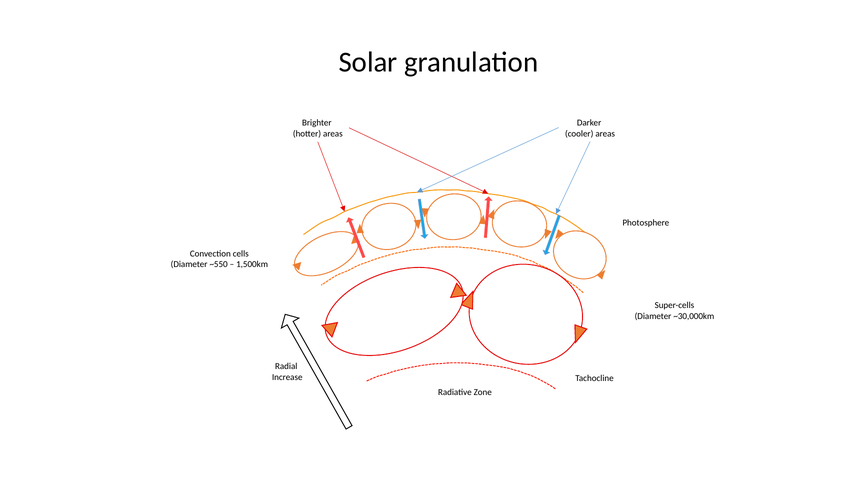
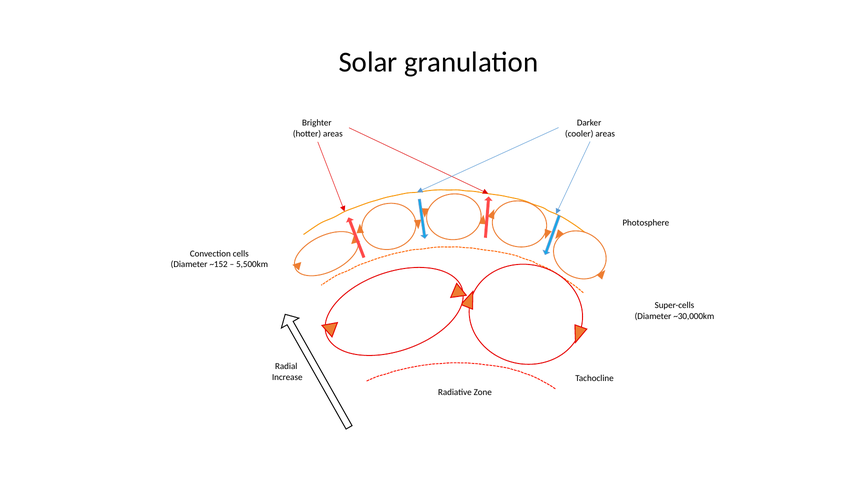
~550: ~550 -> ~152
1,500km: 1,500km -> 5,500km
